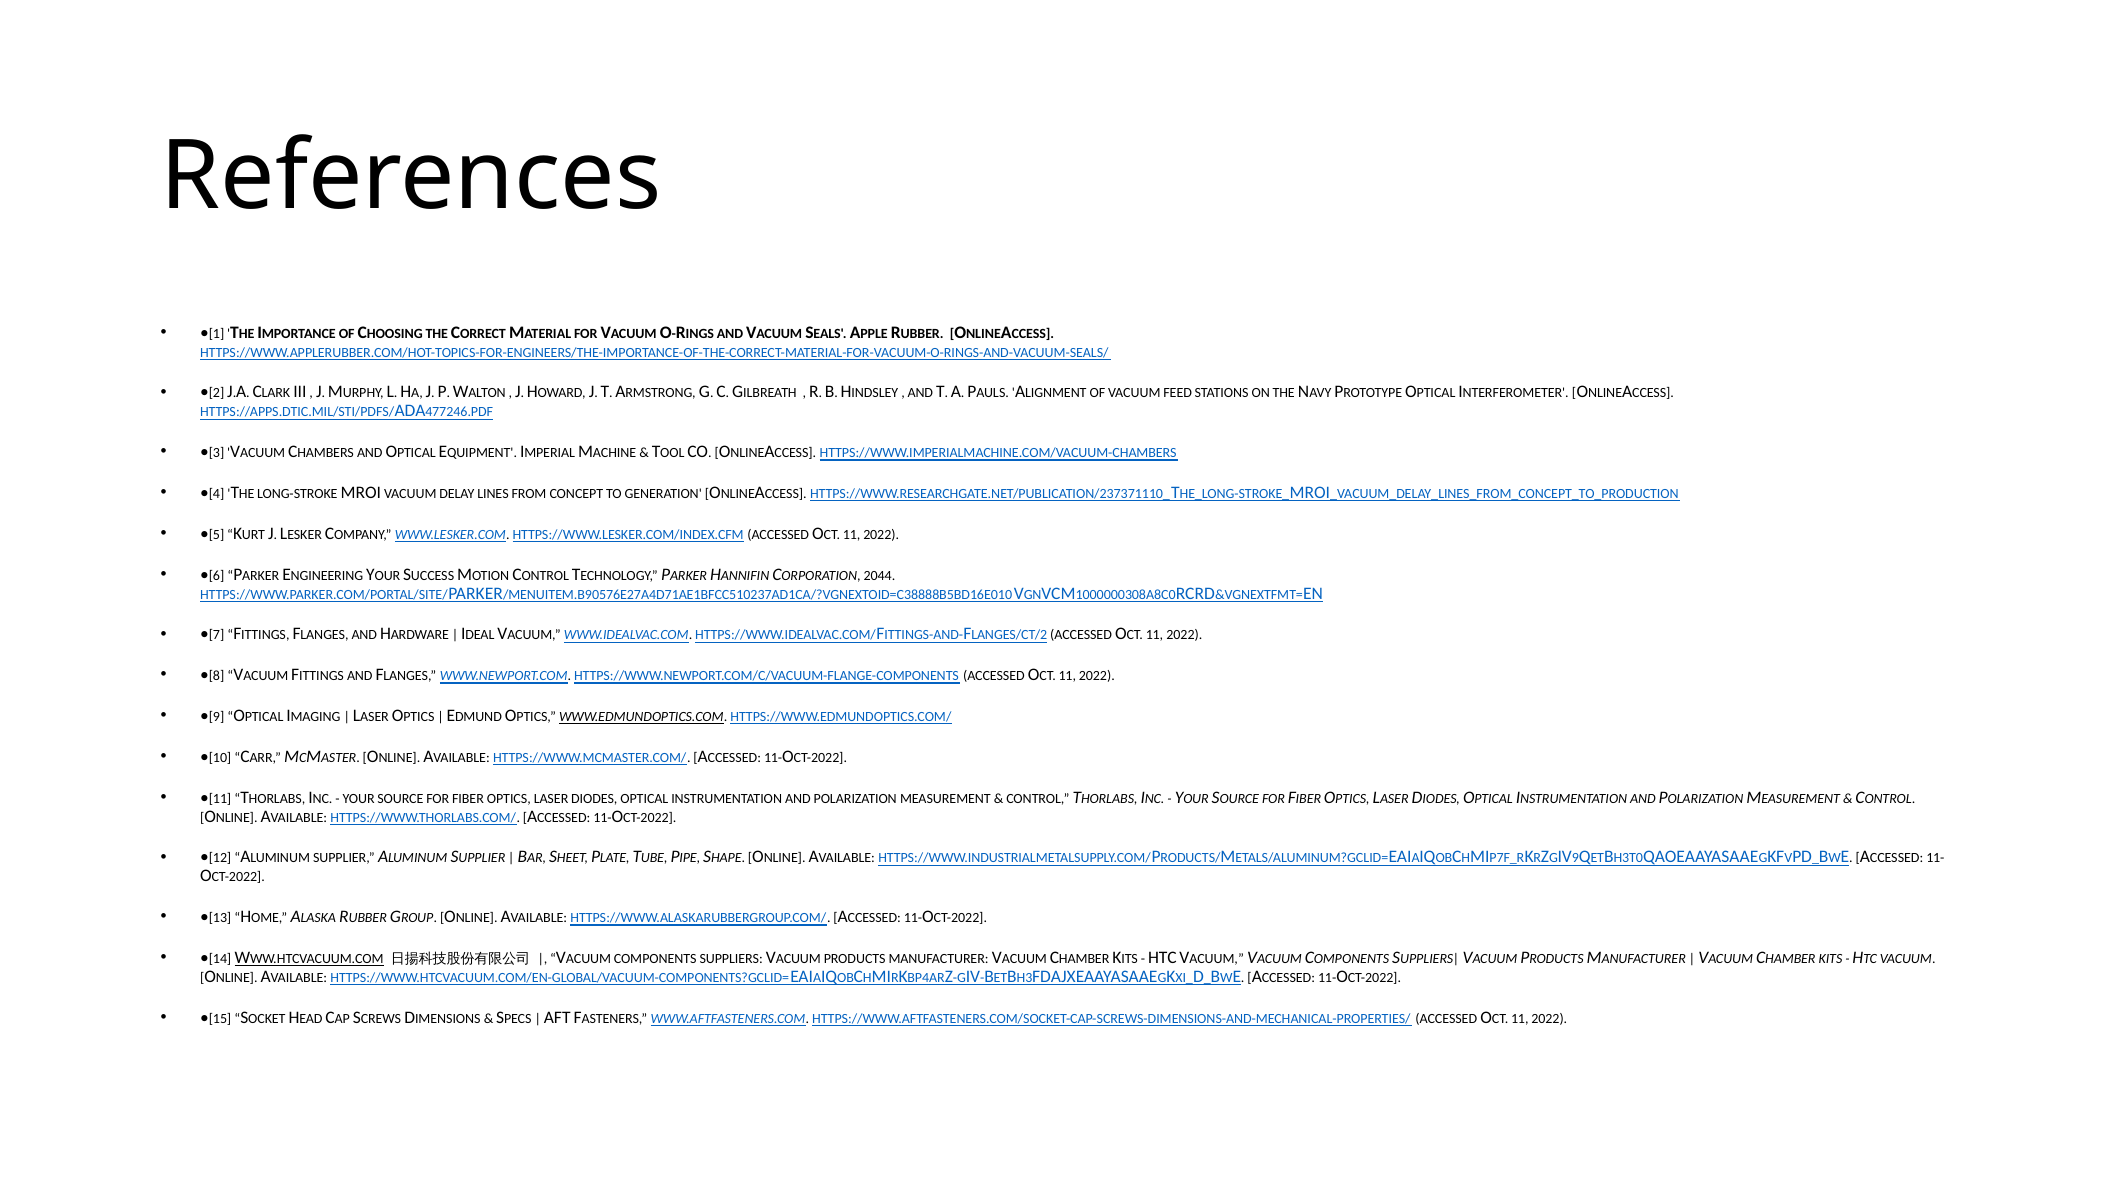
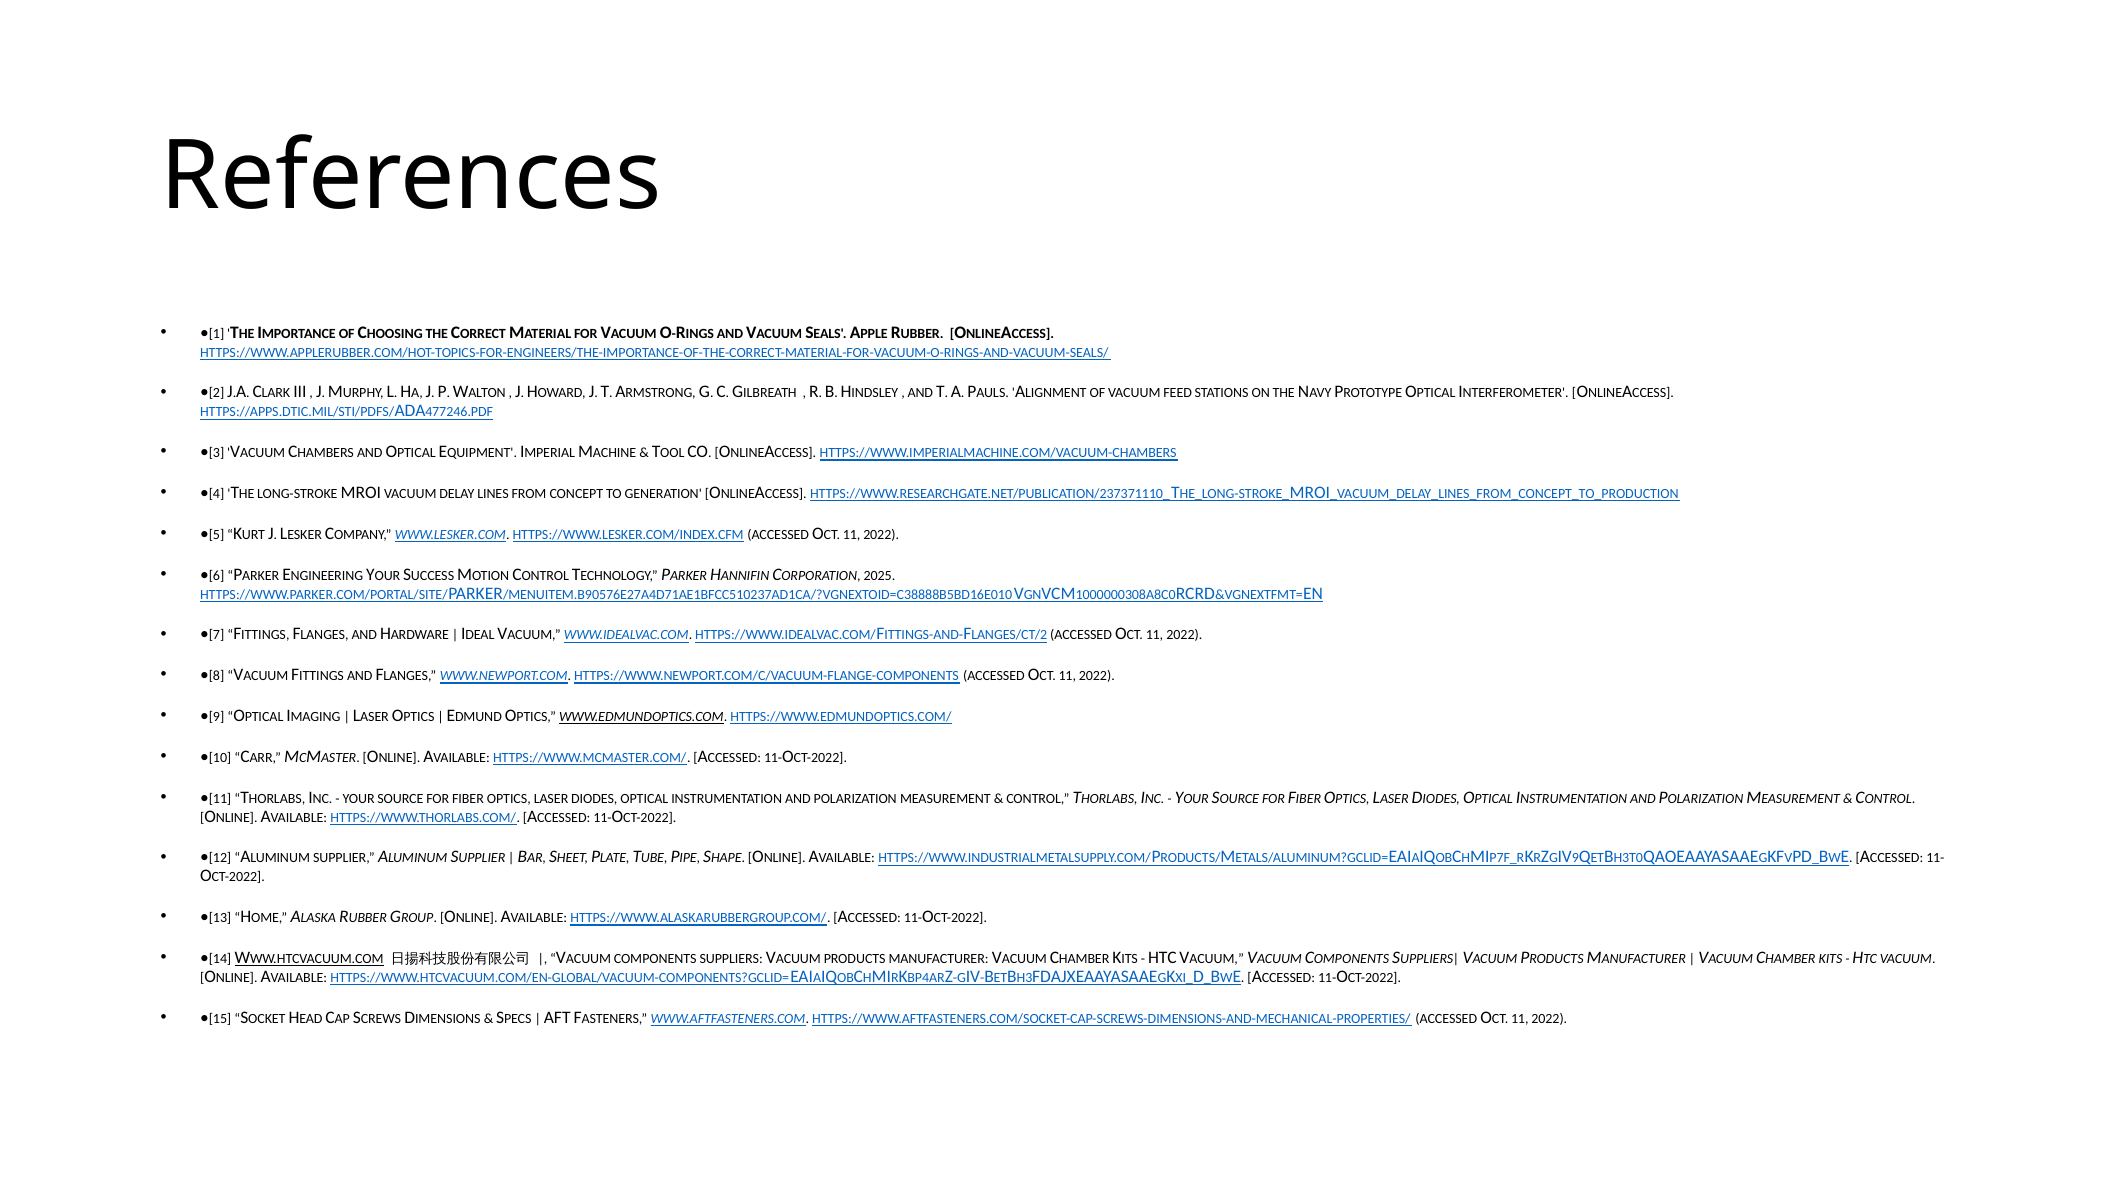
2044: 2044 -> 2025
